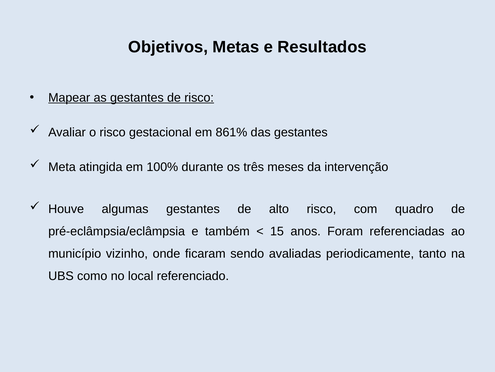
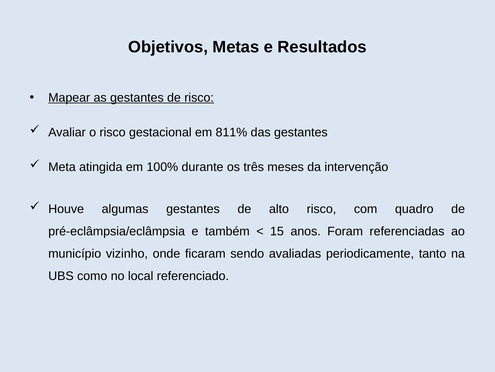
861%: 861% -> 811%
